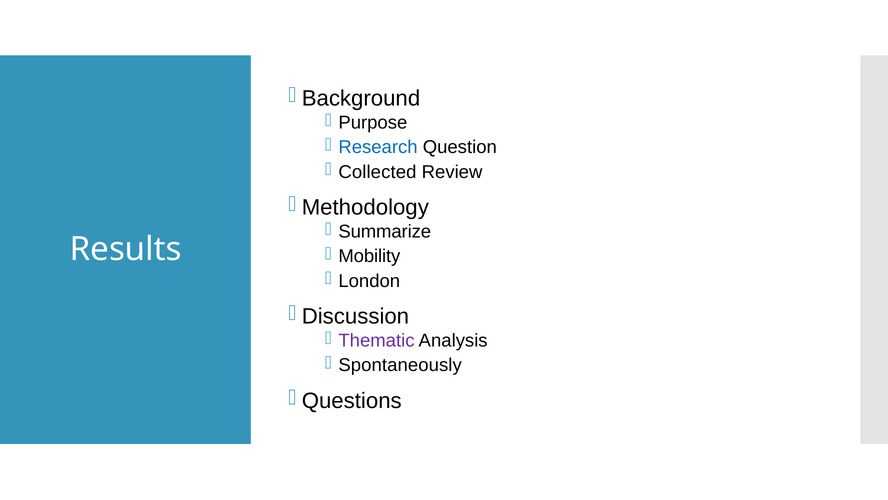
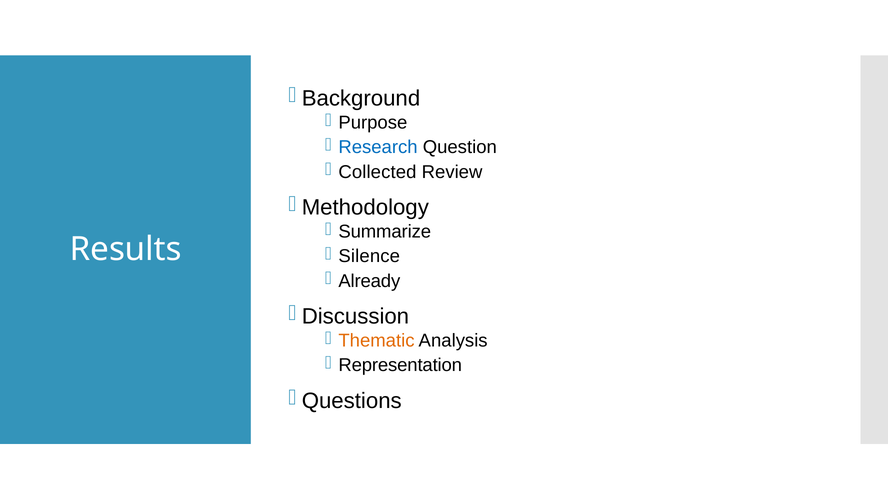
Mobility: Mobility -> Silence
London: London -> Already
Thematic colour: purple -> orange
Spontaneously: Spontaneously -> Representation
